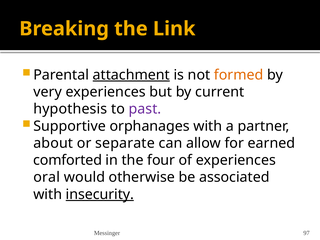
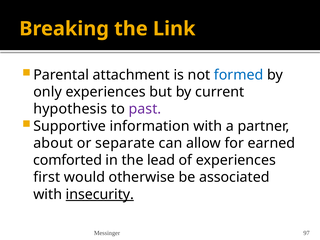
attachment underline: present -> none
formed colour: orange -> blue
very: very -> only
orphanages: orphanages -> information
four: four -> lead
oral: oral -> first
